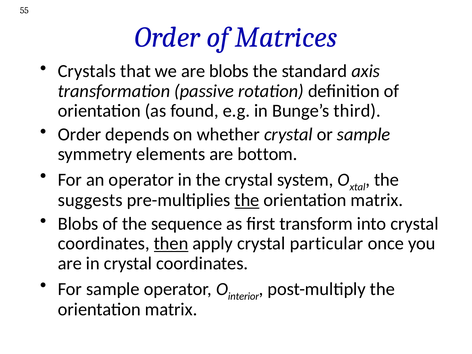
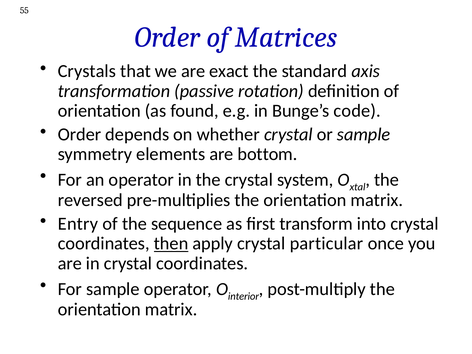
are blobs: blobs -> exact
third: third -> code
suggests: suggests -> reversed
the at (247, 200) underline: present -> none
Blobs at (78, 224): Blobs -> Entry
